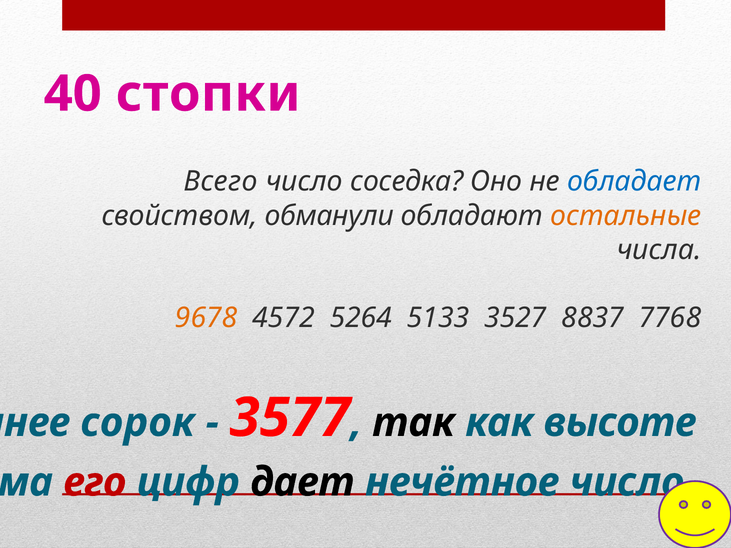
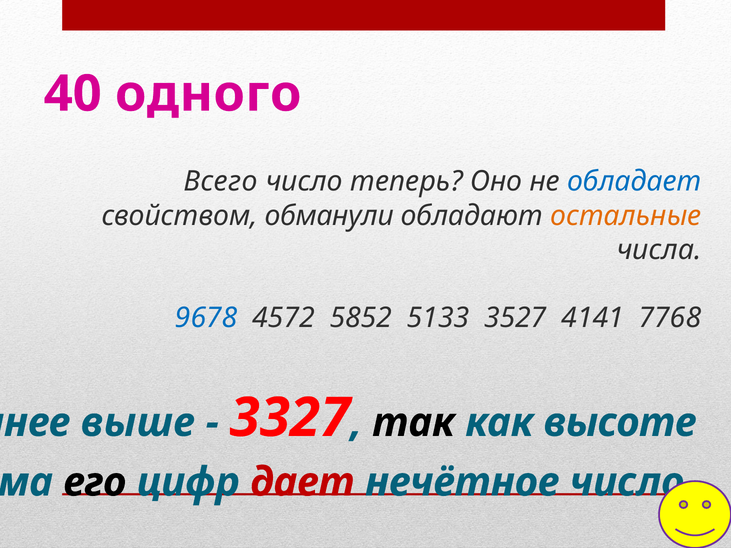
стопки: стопки -> одного
соседка: соседка -> теперь
9678 colour: orange -> blue
5264: 5264 -> 5852
8837: 8837 -> 4141
сорок: сорок -> выше
3577: 3577 -> 3327
его colour: red -> black
дает colour: black -> red
